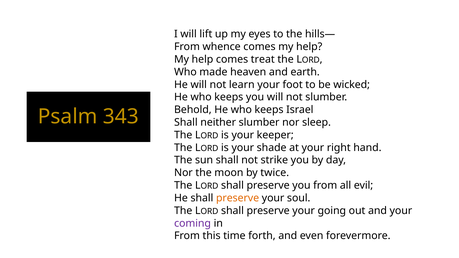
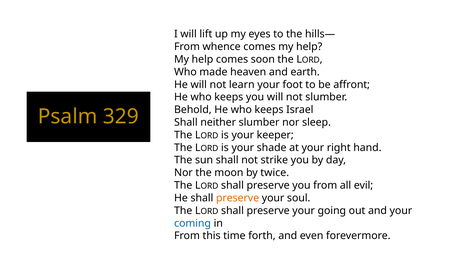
treat: treat -> soon
wicked: wicked -> affront
343: 343 -> 329
coming colour: purple -> blue
